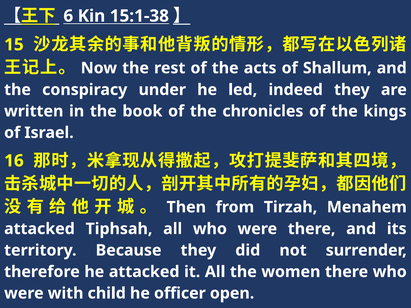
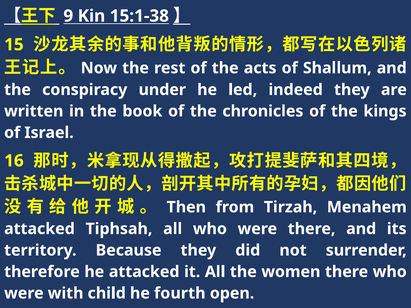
6: 6 -> 9
officer: officer -> fourth
